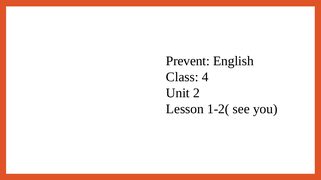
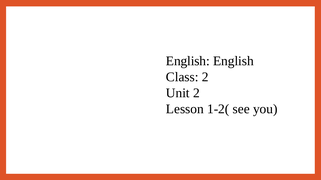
Prevent at (188, 61): Prevent -> English
Class 4: 4 -> 2
